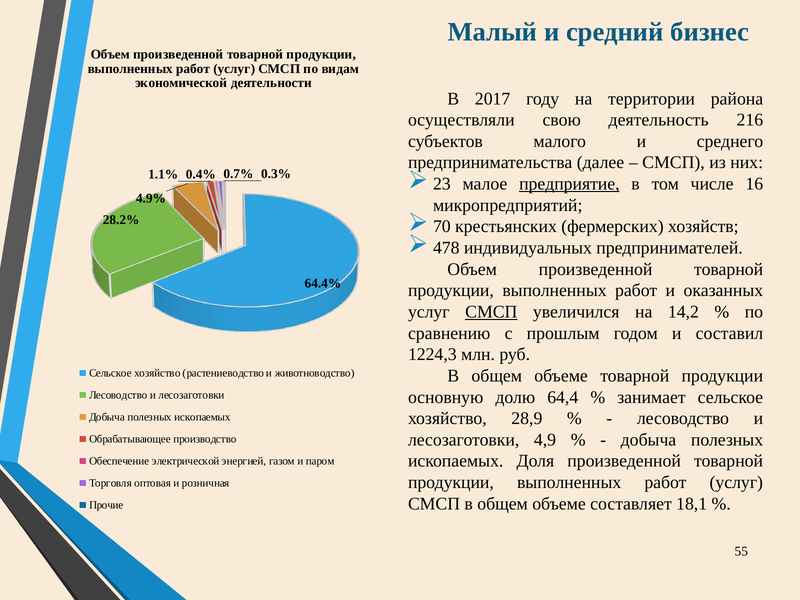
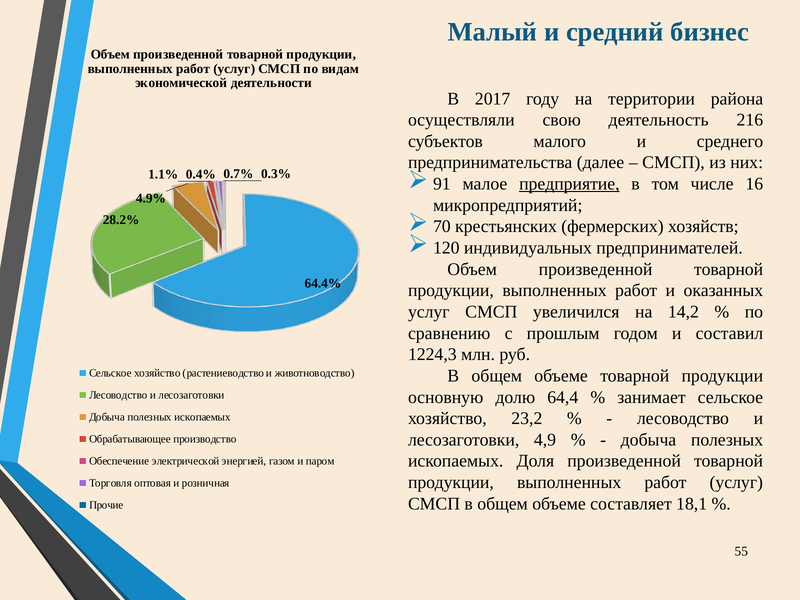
23: 23 -> 91
478: 478 -> 120
СМСП at (491, 312) underline: present -> none
28,9: 28,9 -> 23,2
